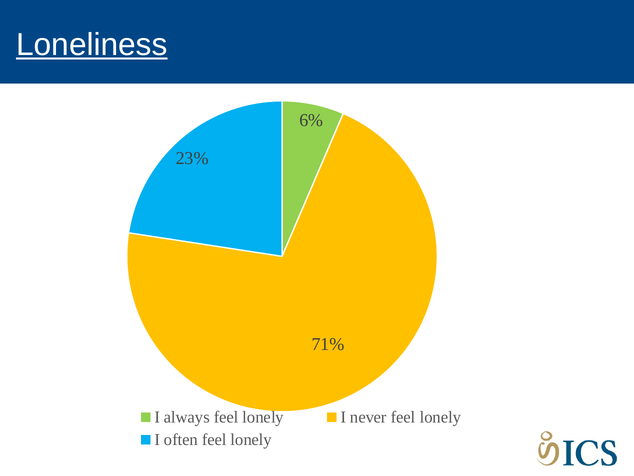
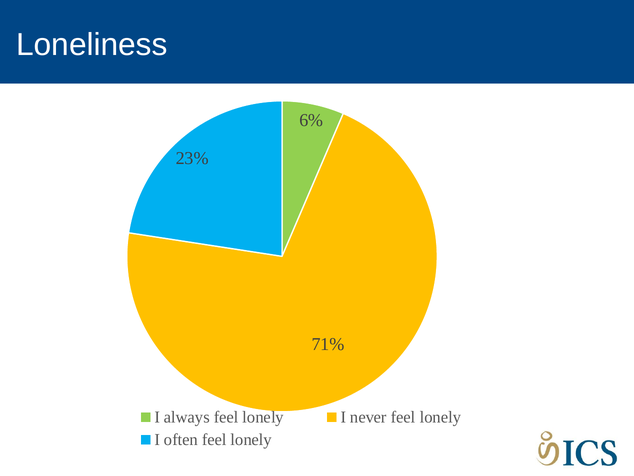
Loneliness underline: present -> none
